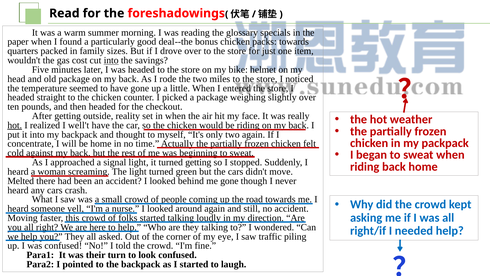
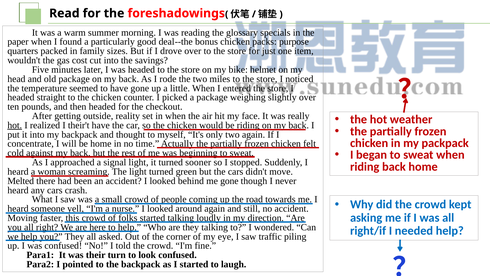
packs towards: towards -> purpose
into at (111, 60) underline: present -> none
well't: well't -> their't
turned getting: getting -> sooner
